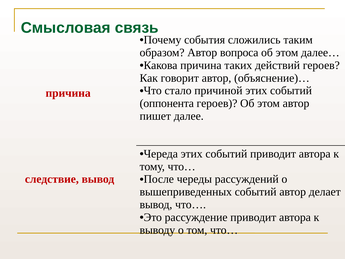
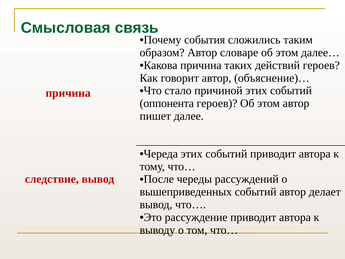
вопроса: вопроса -> словаре
